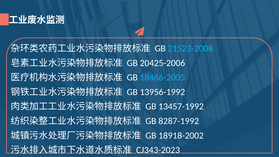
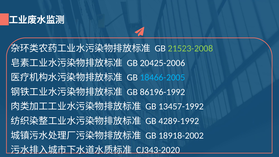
21523-2008 colour: light blue -> light green
13956-1992: 13956-1992 -> 86196-1992
8287-1992: 8287-1992 -> 4289-1992
CJ343-2023: CJ343-2023 -> CJ343-2020
